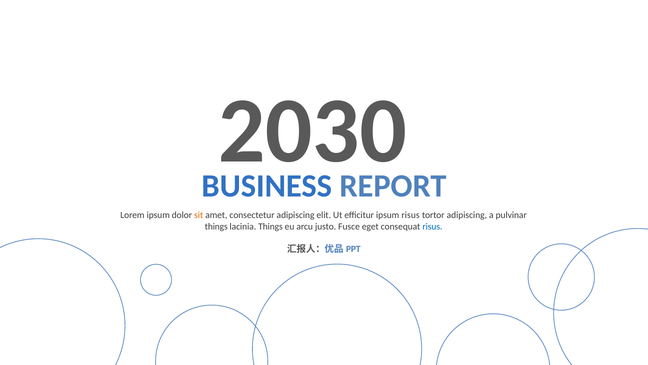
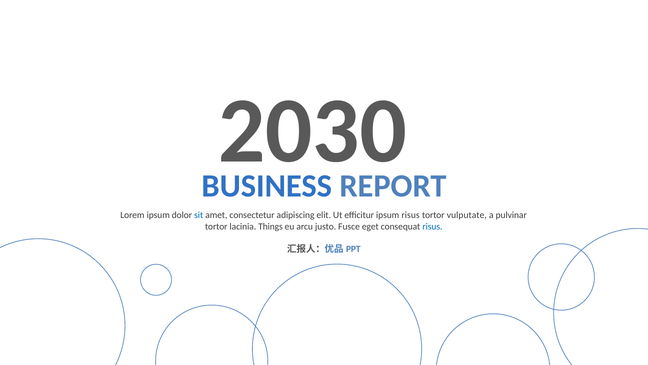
sit colour: orange -> blue
tortor adipiscing: adipiscing -> vulputate
things at (216, 226): things -> tortor
